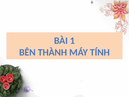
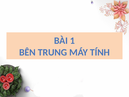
THÀNH: THÀNH -> TRUNG
